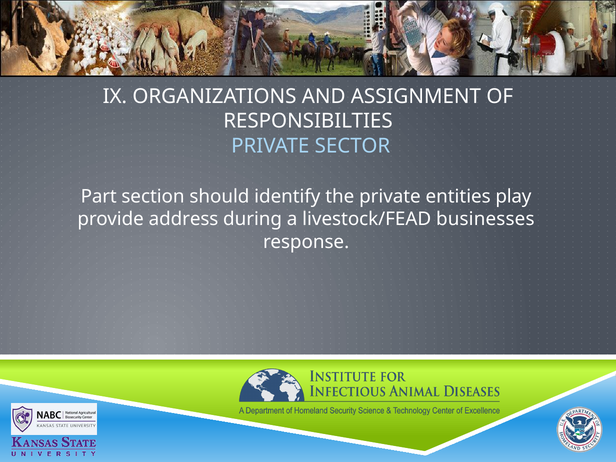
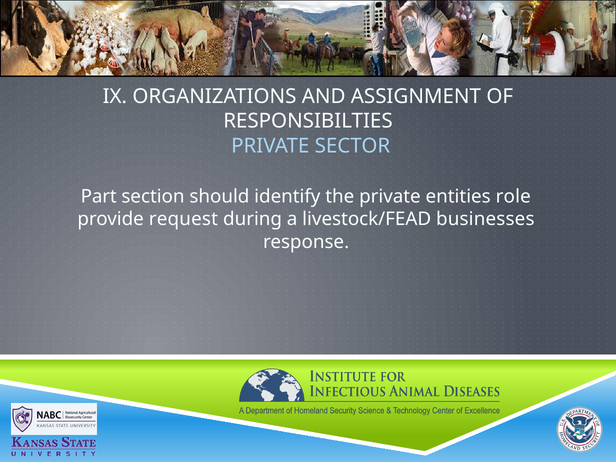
play: play -> role
address: address -> request
